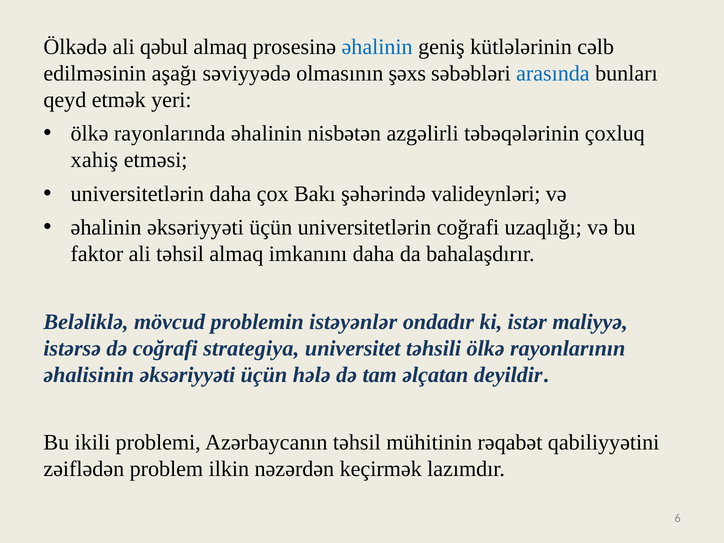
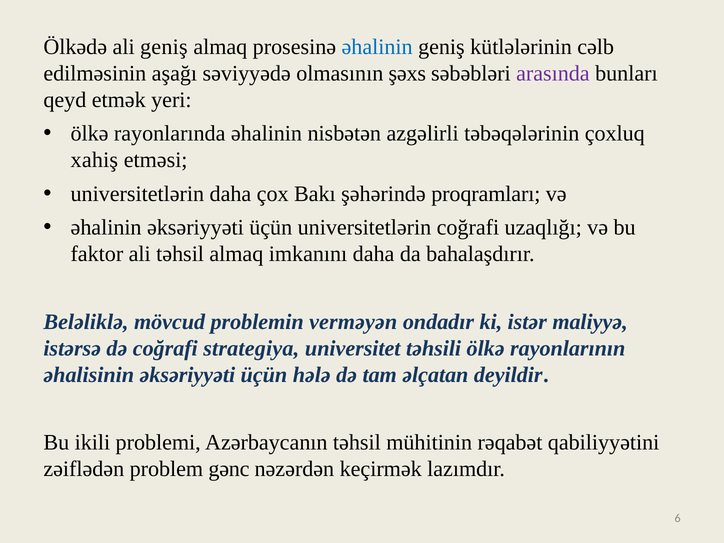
ali qəbul: qəbul -> geniş
arasında colour: blue -> purple
valideynləri: valideynləri -> proqramları
istəyənlər: istəyənlər -> verməyən
ilkin: ilkin -> gənc
